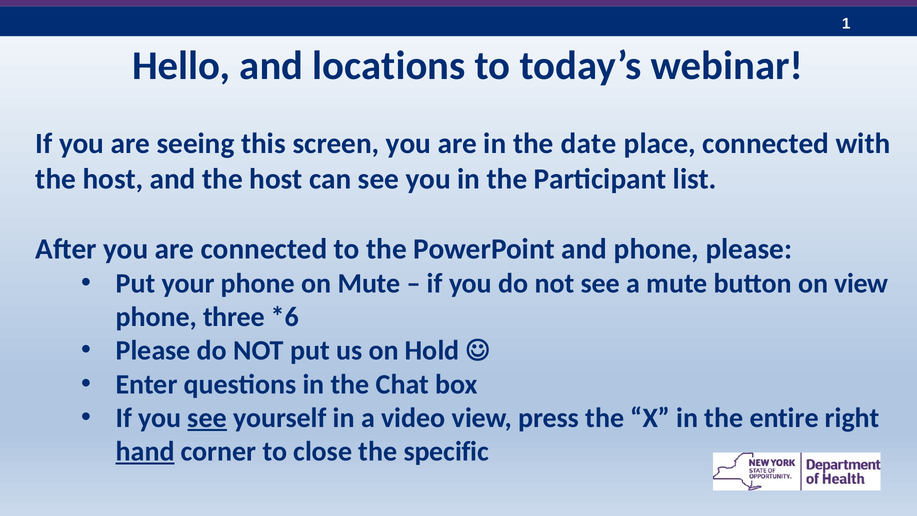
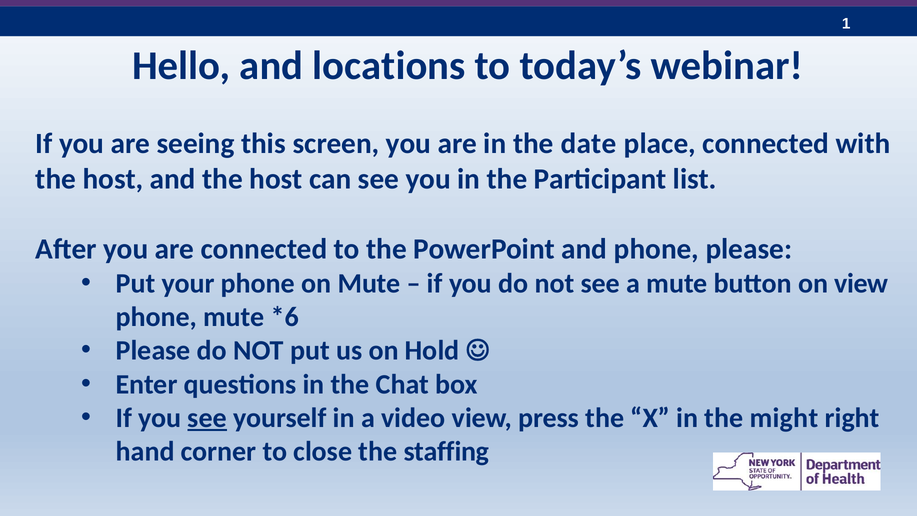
phone three: three -> mute
entire: entire -> might
hand underline: present -> none
specific: specific -> staffing
